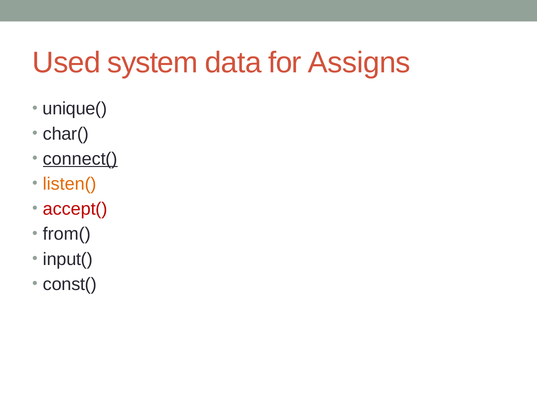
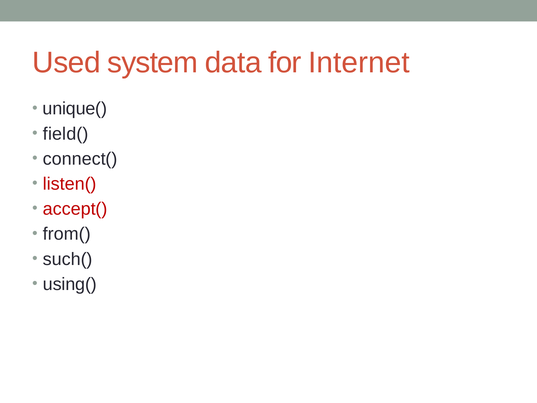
Assigns: Assigns -> Internet
char(: char( -> field(
connect( underline: present -> none
listen( colour: orange -> red
input(: input( -> such(
const(: const( -> using(
